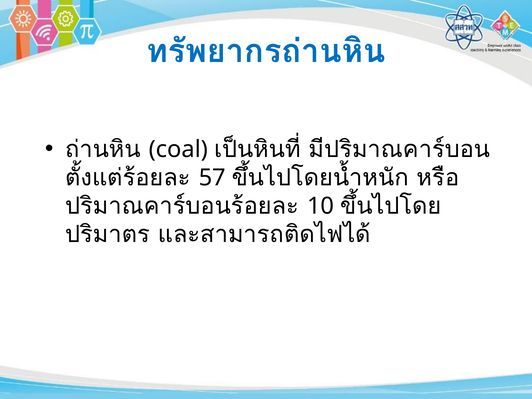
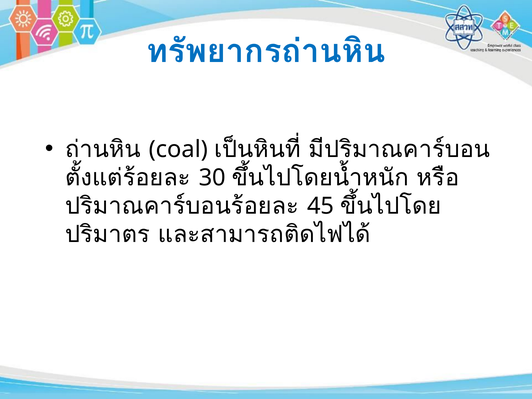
57: 57 -> 30
10: 10 -> 45
